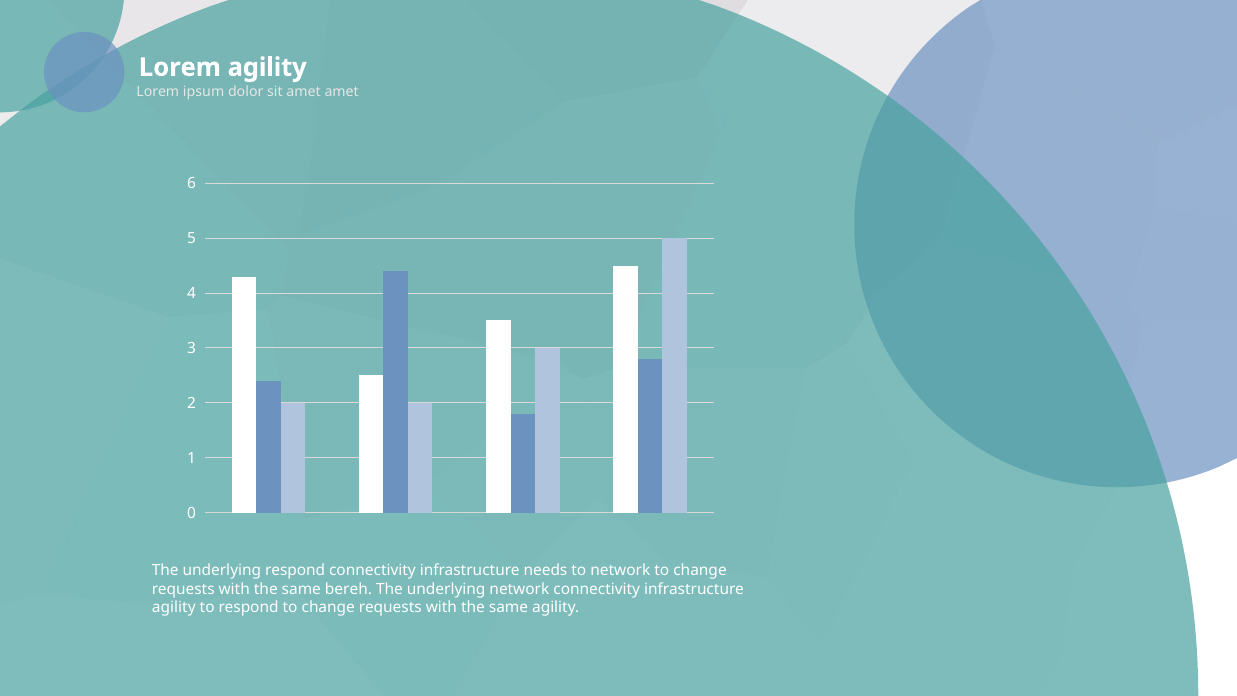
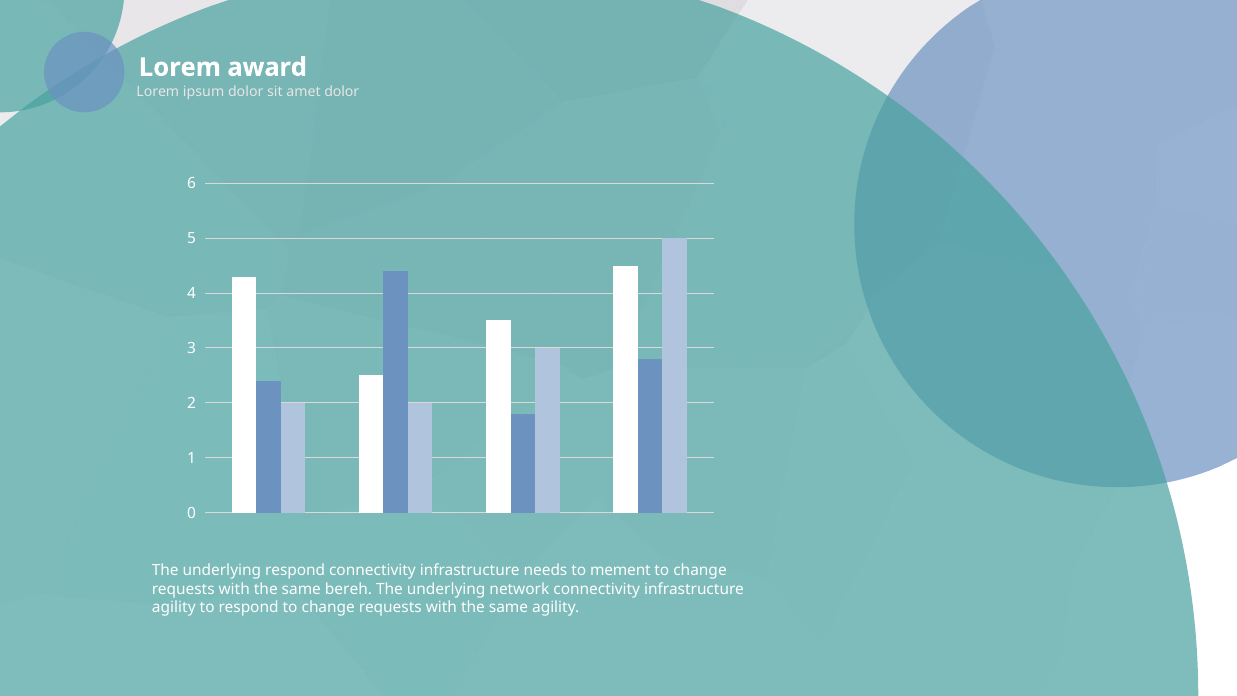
Lorem agility: agility -> award
amet amet: amet -> dolor
to network: network -> mement
